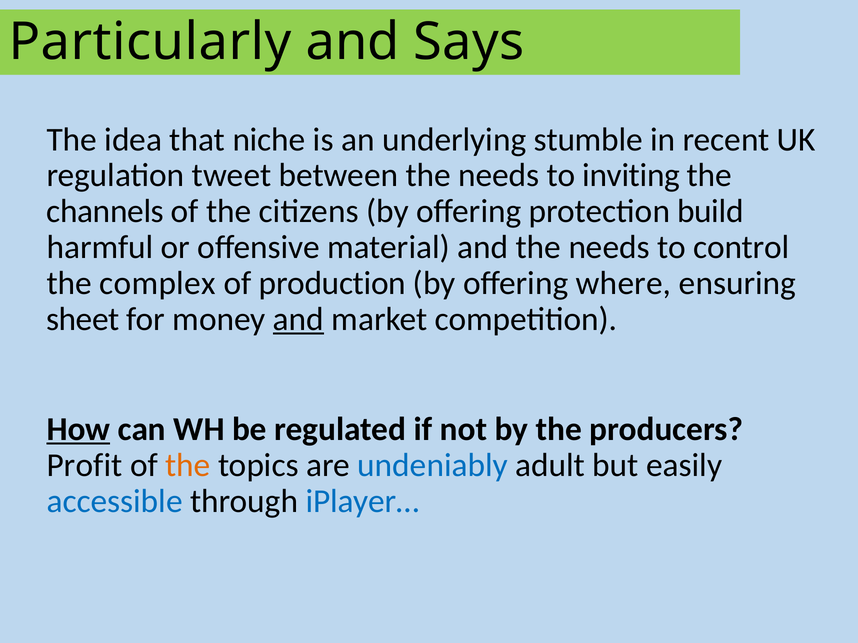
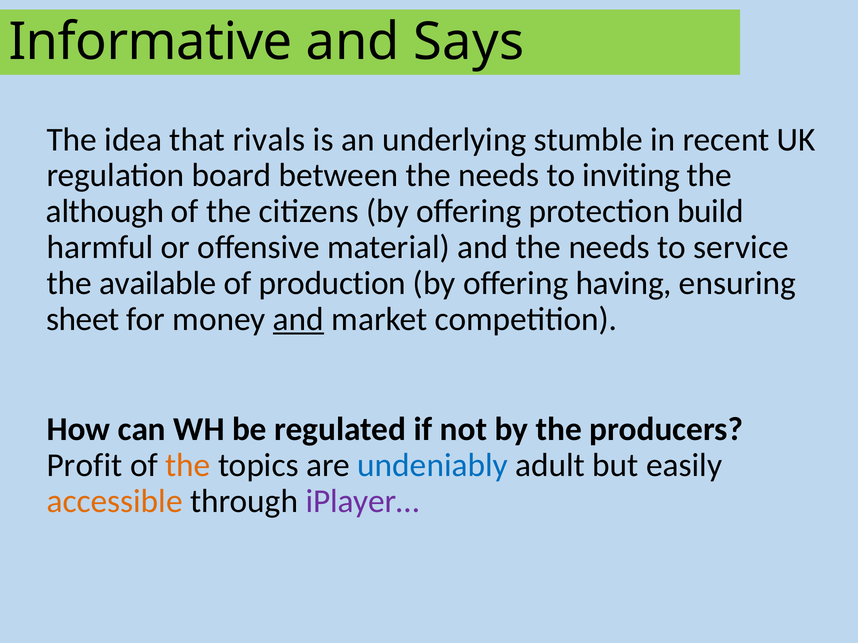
Particularly: Particularly -> Informative
niche: niche -> rivals
tweet: tweet -> board
channels: channels -> although
control: control -> service
complex: complex -> available
where: where -> having
How underline: present -> none
accessible colour: blue -> orange
iPlayer… colour: blue -> purple
